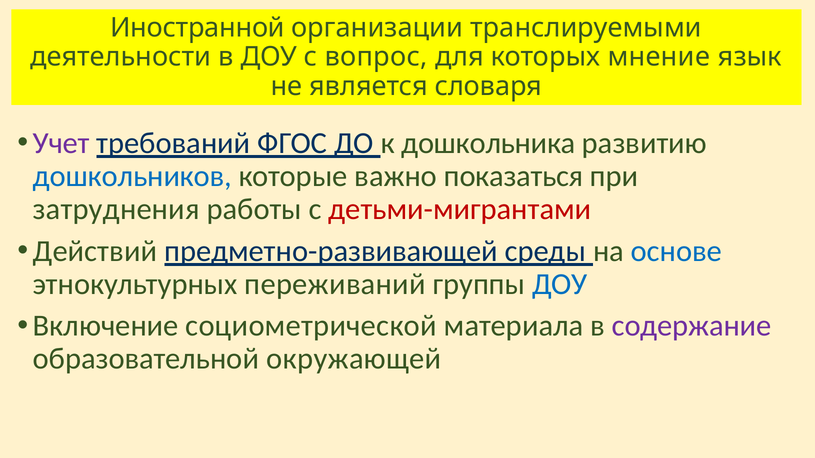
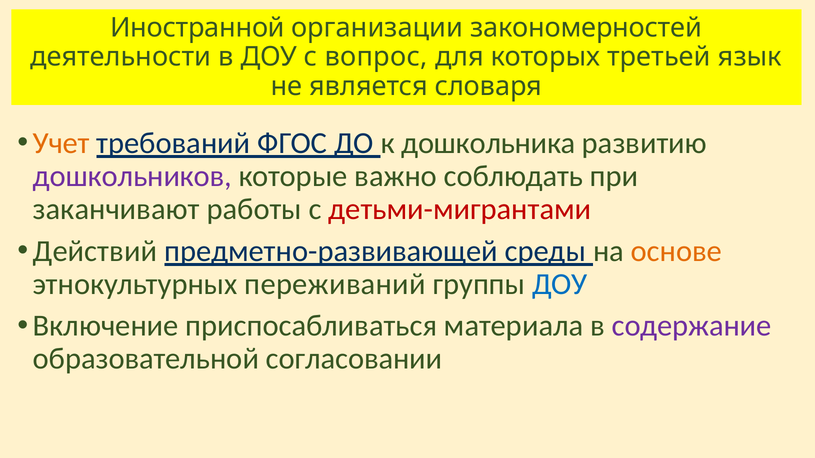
транслируемыми: транслируемыми -> закономерностей
мнение: мнение -> третьей
Учет colour: purple -> orange
дошкольников colour: blue -> purple
показаться: показаться -> соблюдать
затруднения: затруднения -> заканчивают
основе colour: blue -> orange
социометрической: социометрической -> приспосабливаться
окружающей: окружающей -> согласовании
